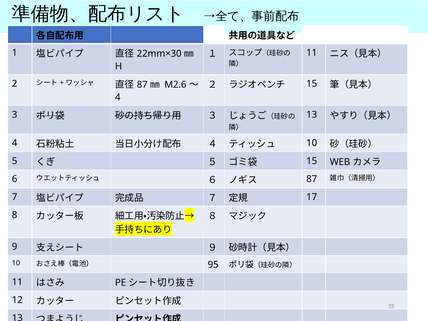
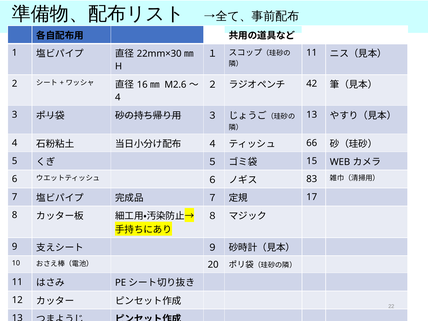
15 at (312, 84): 15 -> 42
87 at (142, 85): 87 -> 16
10 at (312, 143): 10 -> 66
87 at (312, 179): 87 -> 83
95: 95 -> 20
